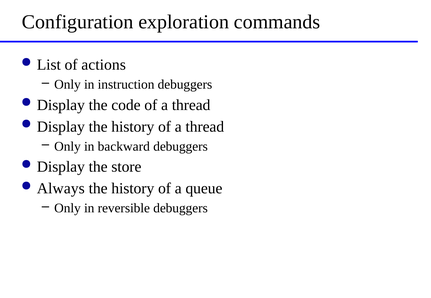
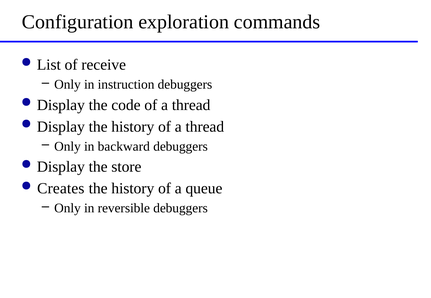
actions: actions -> receive
Always: Always -> Creates
